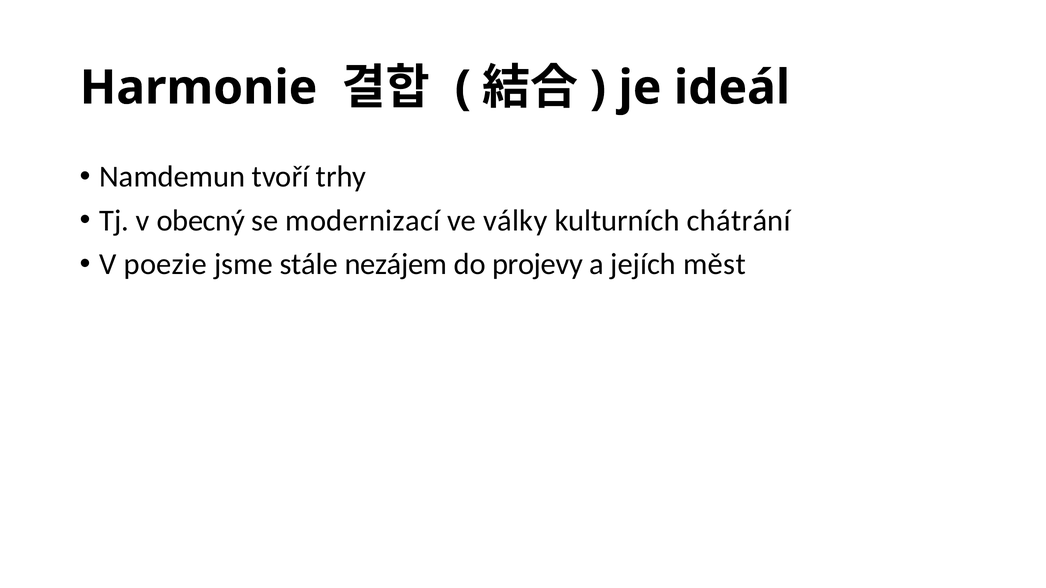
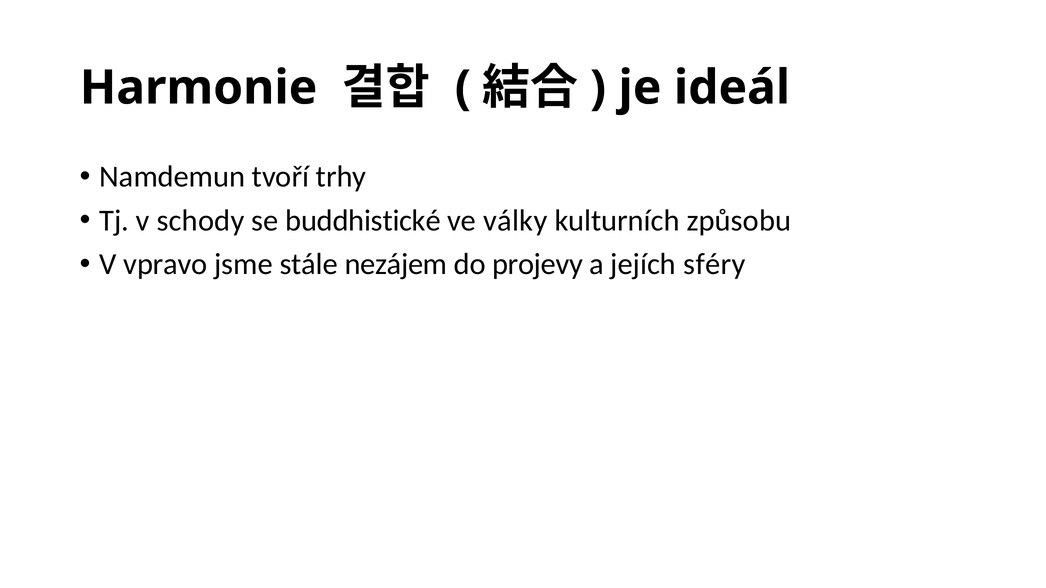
obecný: obecný -> schody
modernizací: modernizací -> buddhistické
chátrání: chátrání -> způsobu
poezie: poezie -> vpravo
měst: měst -> sféry
